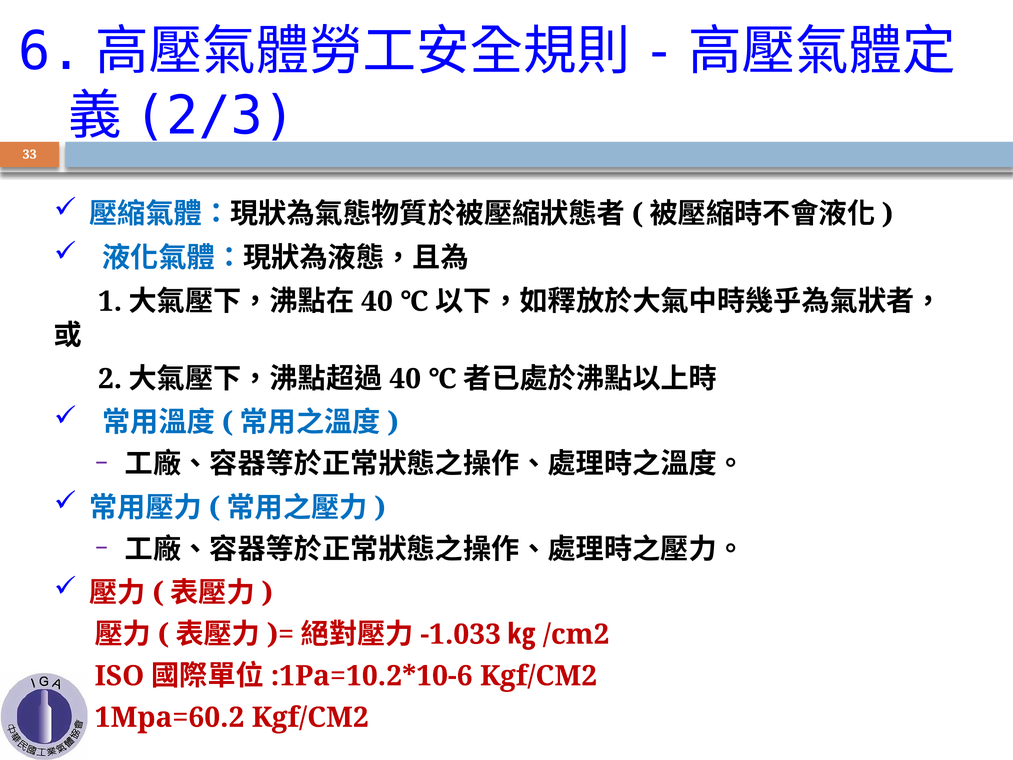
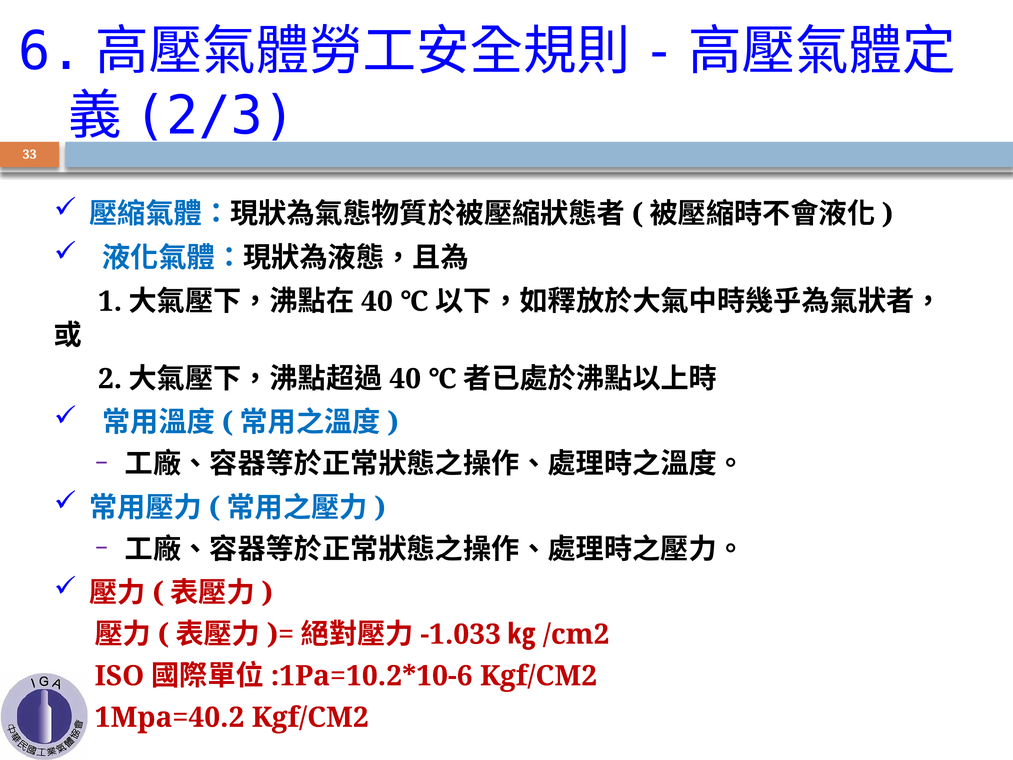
1Mpa=60.2: 1Mpa=60.2 -> 1Mpa=40.2
